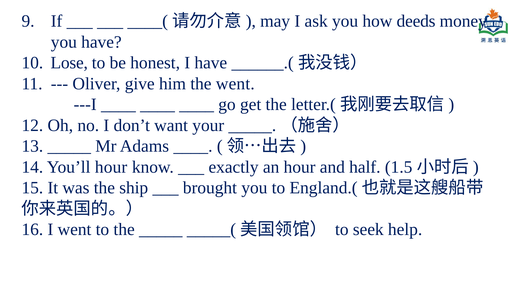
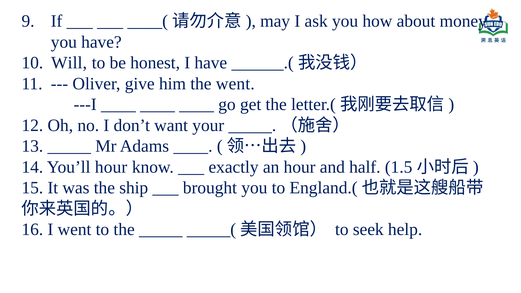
deeds: deeds -> about
Lose: Lose -> Will
